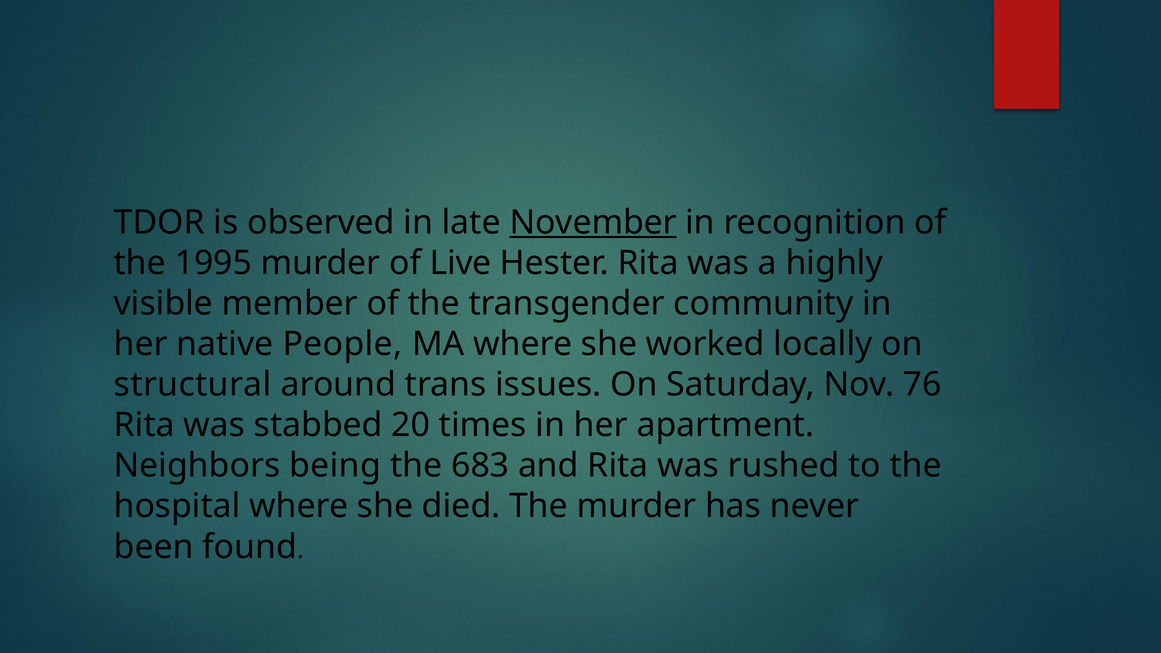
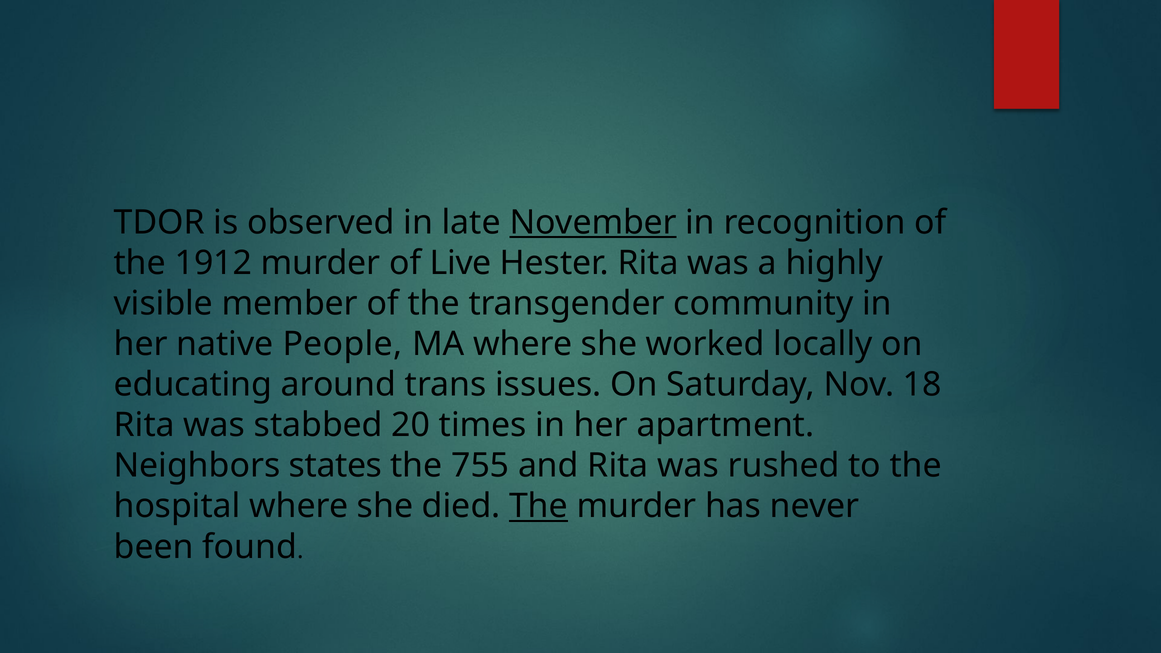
1995: 1995 -> 1912
structural: structural -> educating
76: 76 -> 18
being: being -> states
683: 683 -> 755
The at (539, 506) underline: none -> present
